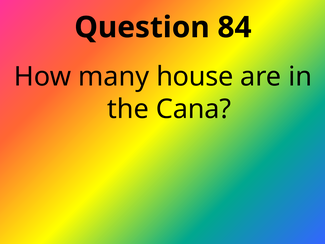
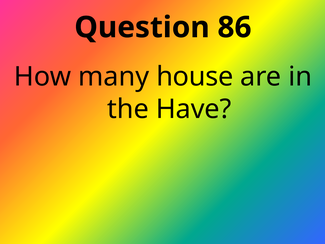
84: 84 -> 86
Cana: Cana -> Have
